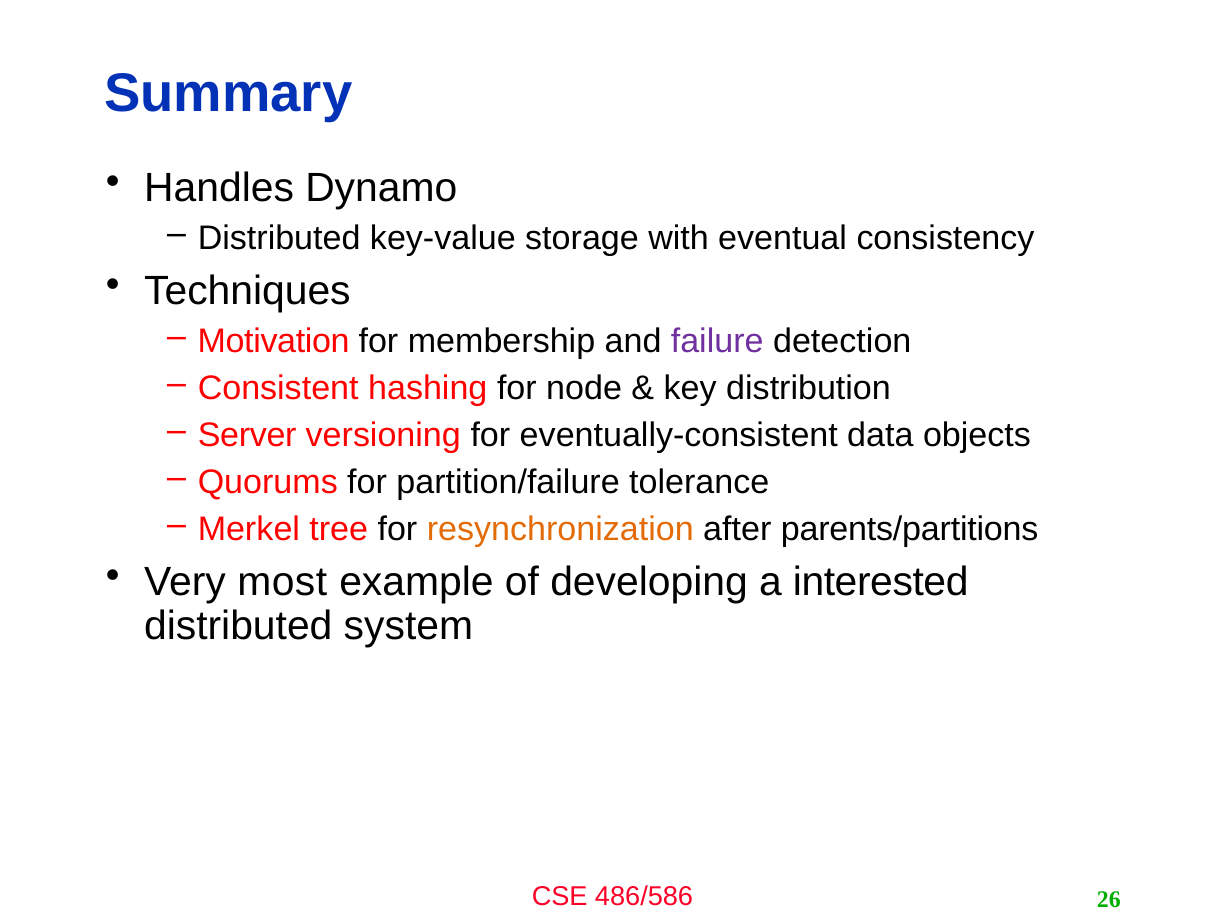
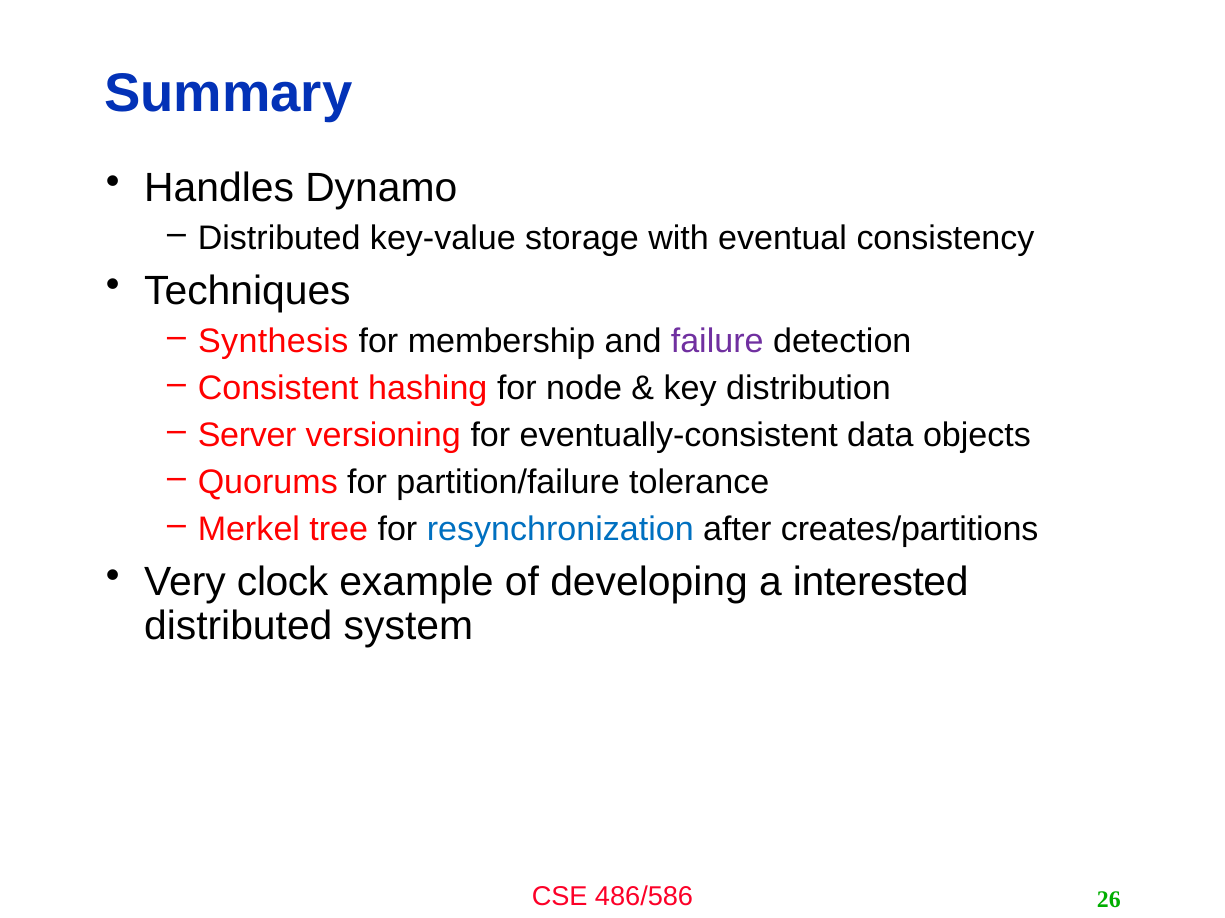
Motivation: Motivation -> Synthesis
resynchronization colour: orange -> blue
parents/partitions: parents/partitions -> creates/partitions
most: most -> clock
